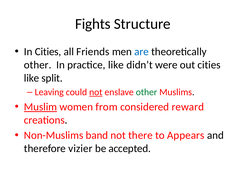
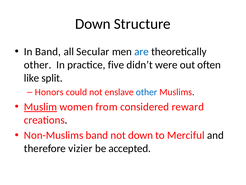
Fights at (93, 24): Fights -> Down
In Cities: Cities -> Band
Friends: Friends -> Secular
practice like: like -> five
out cities: cities -> often
Leaving: Leaving -> Honors
not at (96, 92) underline: present -> none
other at (147, 92) colour: green -> blue
not there: there -> down
Appears: Appears -> Merciful
